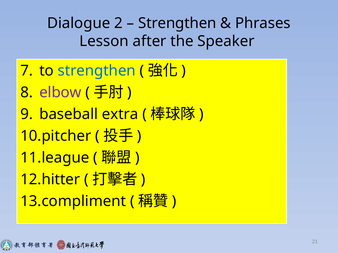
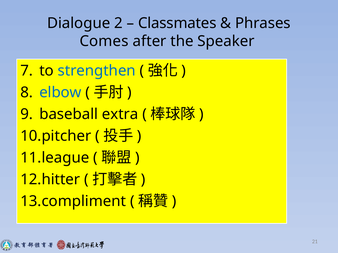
Strengthen at (177, 23): Strengthen -> Classmates
Lesson: Lesson -> Comes
elbow colour: purple -> blue
